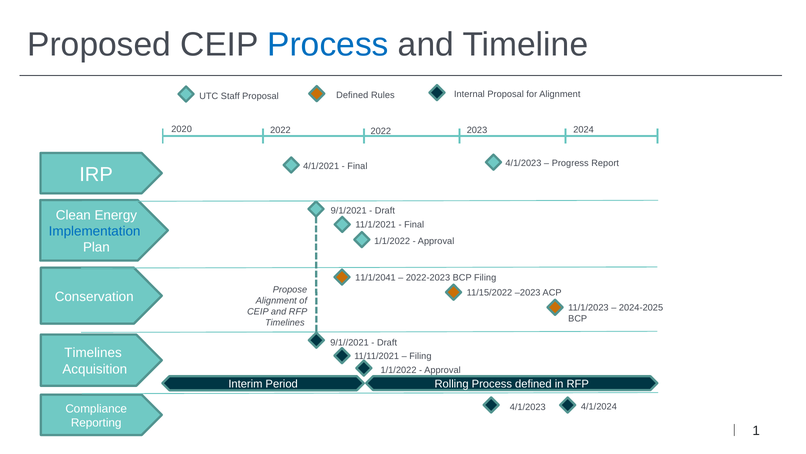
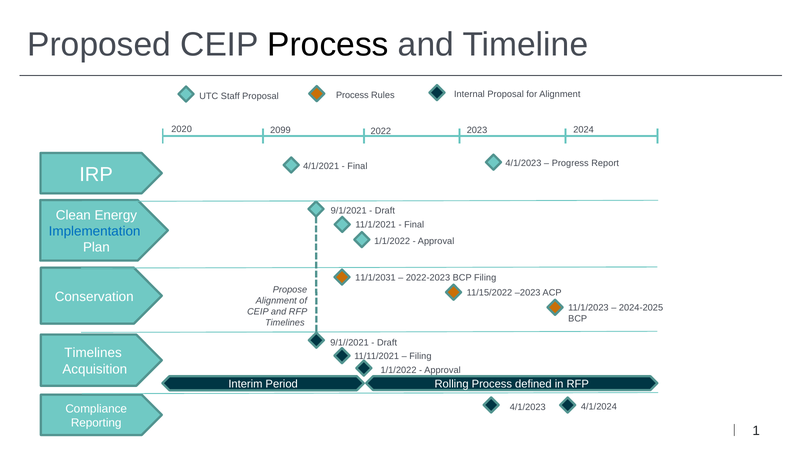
Process at (328, 45) colour: blue -> black
Proposal Defined: Defined -> Process
2020 2022: 2022 -> 2099
11/1/2041: 11/1/2041 -> 11/1/2031
